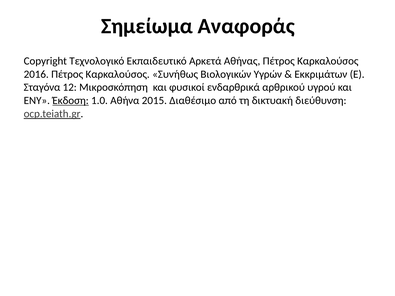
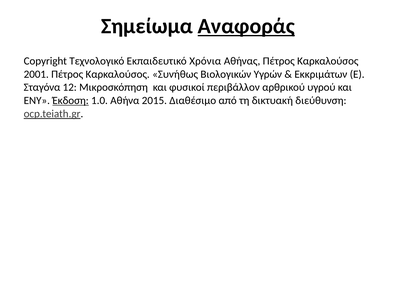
Αναφοράς underline: none -> present
Αρκετά: Αρκετά -> Χρόνια
2016: 2016 -> 2001
ενδαρθρικά: ενδαρθρικά -> περιβάλλον
